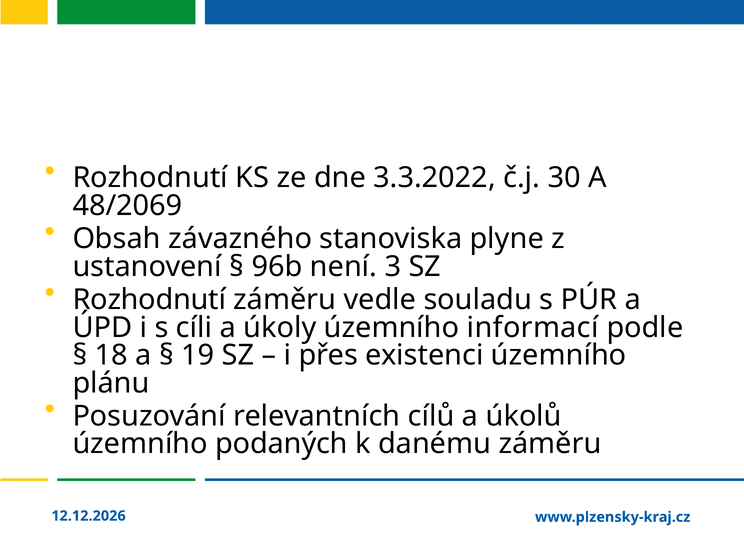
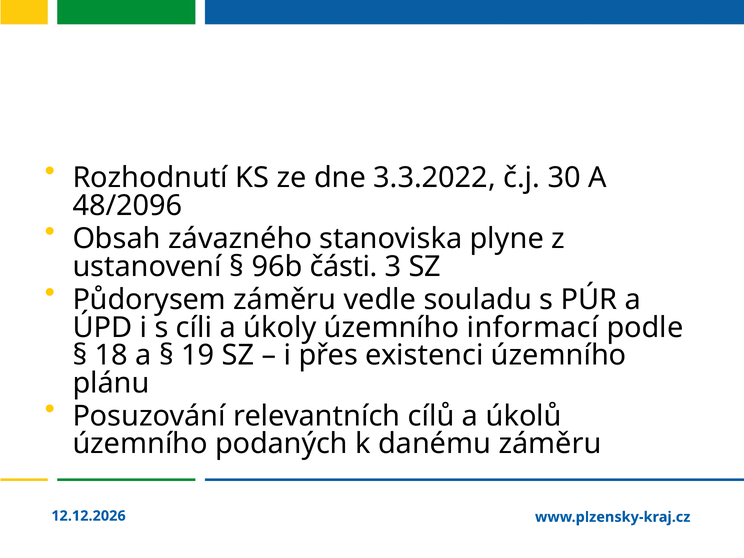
48/2069: 48/2069 -> 48/2096
není: není -> části
Rozhodnutí at (149, 300): Rozhodnutí -> Půdorysem
